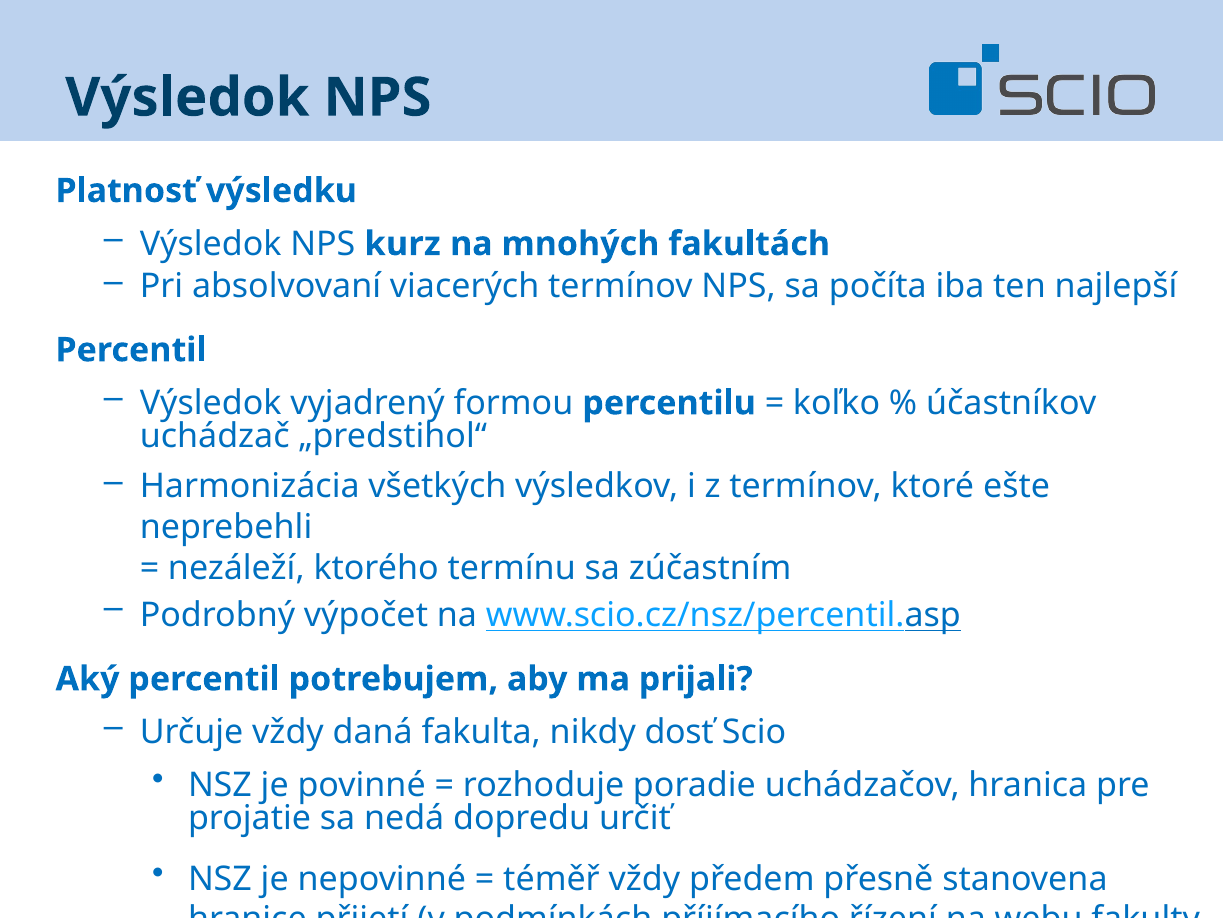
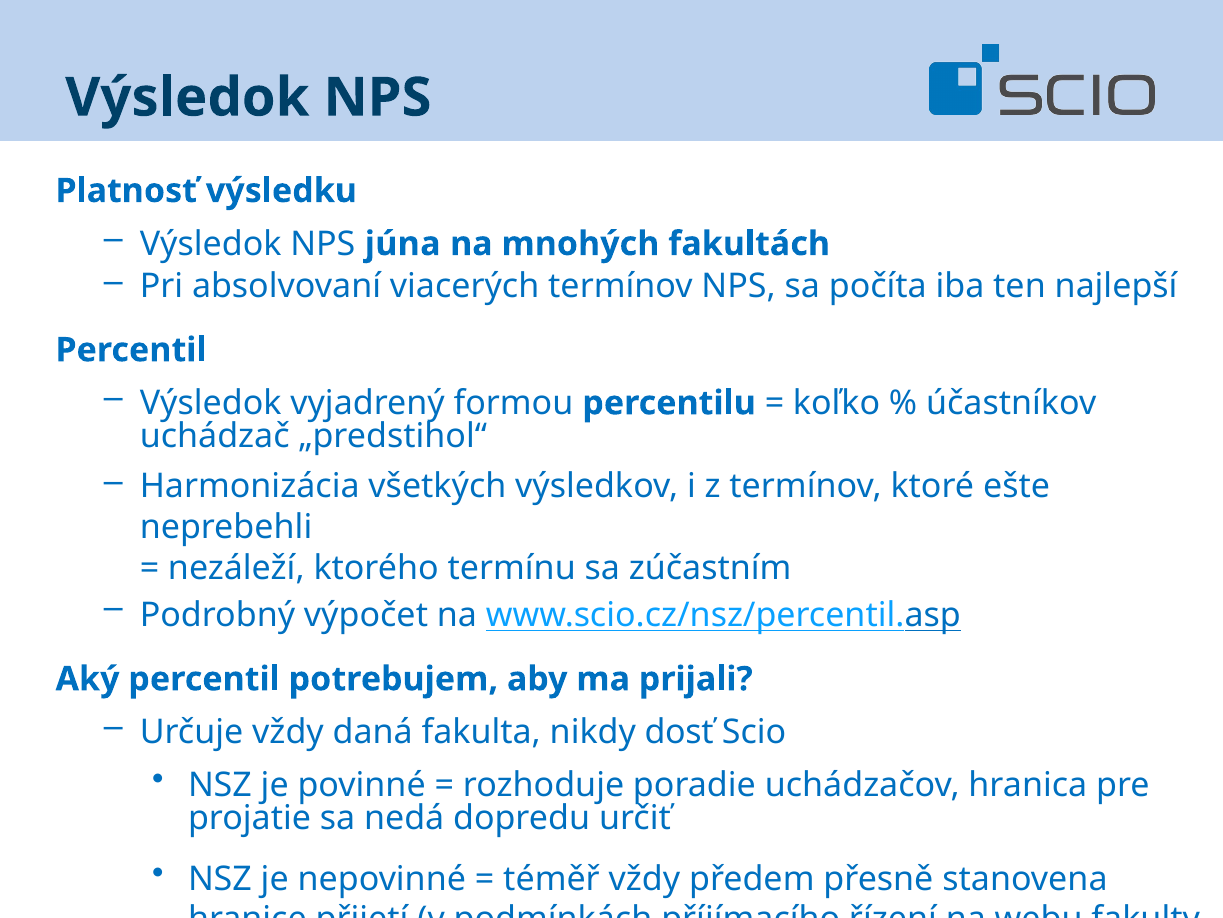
kurz: kurz -> júna
